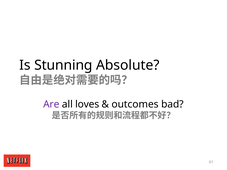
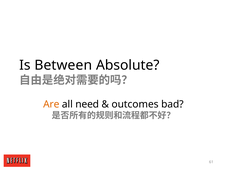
Stunning: Stunning -> Between
Are colour: purple -> orange
loves: loves -> need
